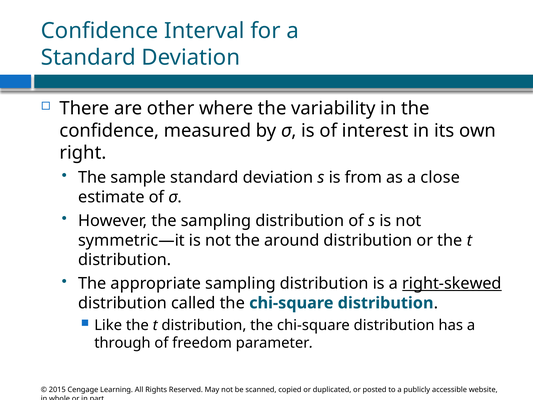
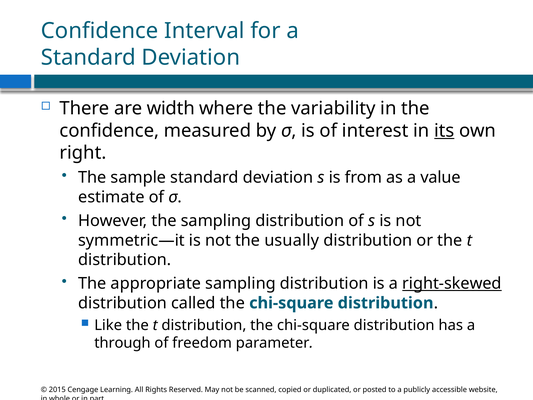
other: other -> width
its underline: none -> present
close: close -> value
around: around -> usually
